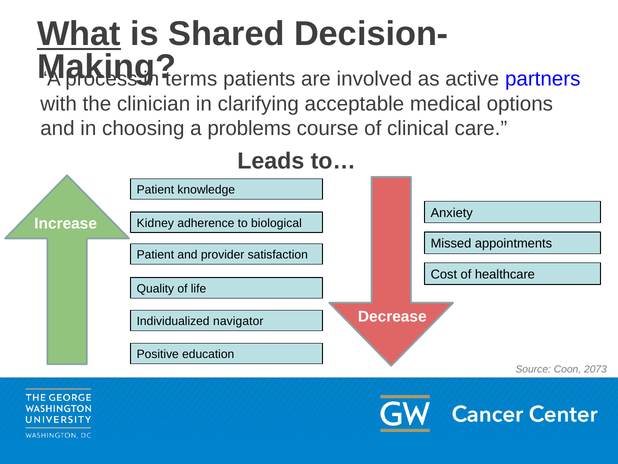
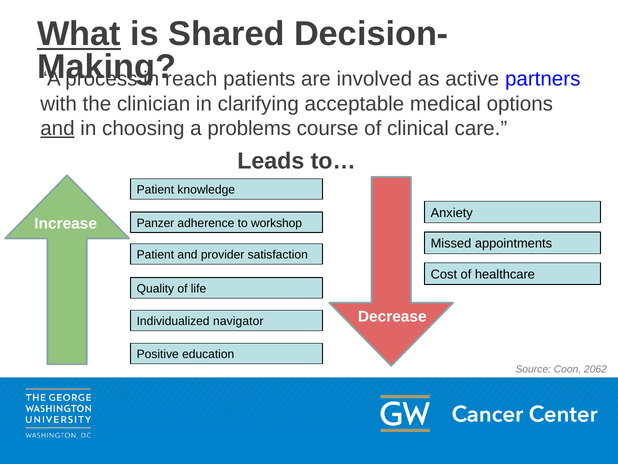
terms: terms -> reach
and at (57, 128) underline: none -> present
Kidney: Kidney -> Panzer
biological: biological -> workshop
2073: 2073 -> 2062
